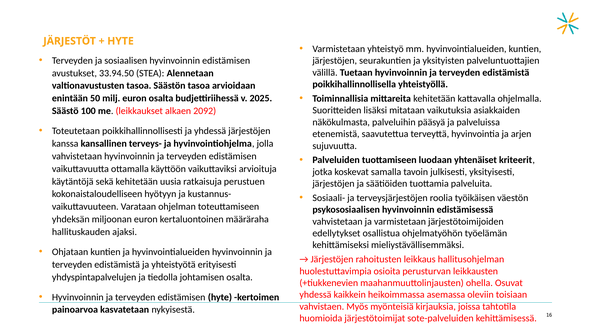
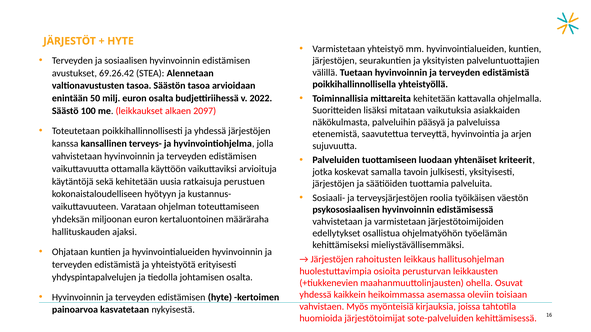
33.94.50: 33.94.50 -> 69.26.42
2025: 2025 -> 2022
2092: 2092 -> 2097
